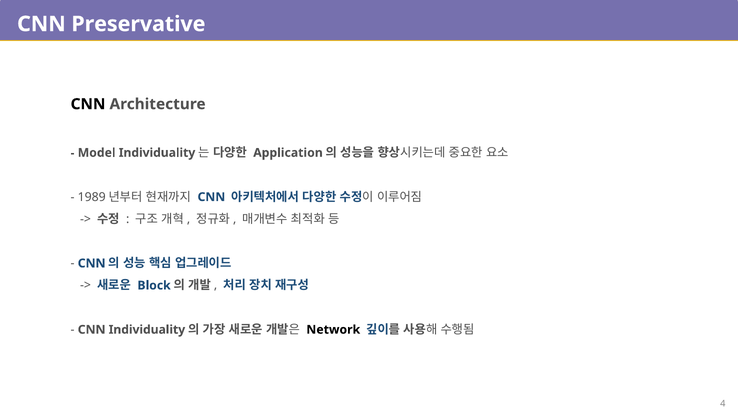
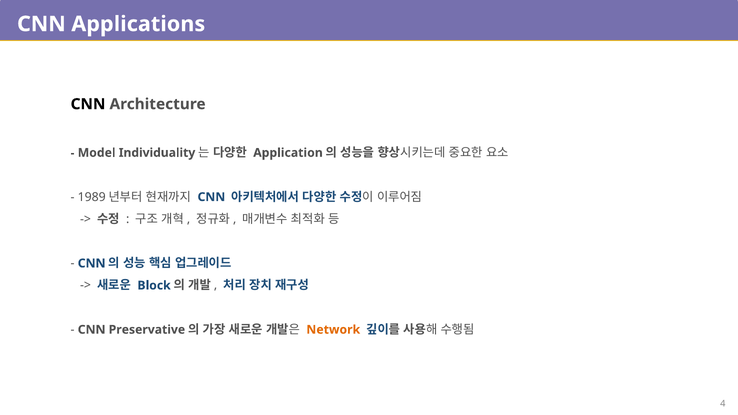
Preservative: Preservative -> Applications
CNN Individuality: Individuality -> Preservative
Network colour: black -> orange
